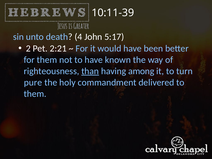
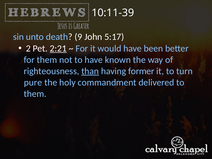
4: 4 -> 9
2:21 underline: none -> present
among: among -> former
